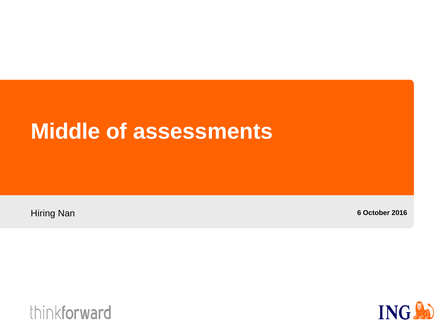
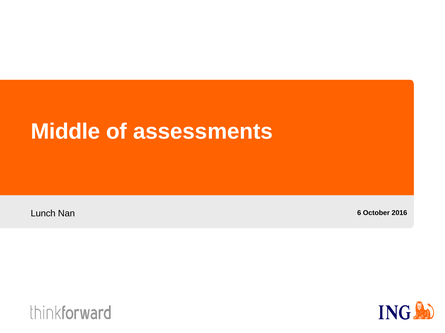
Hiring: Hiring -> Lunch
